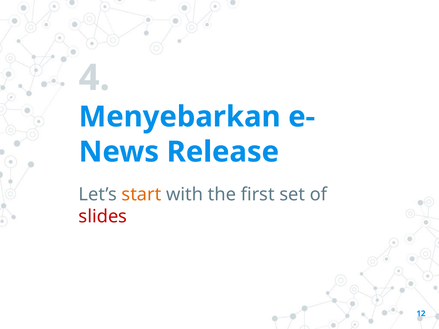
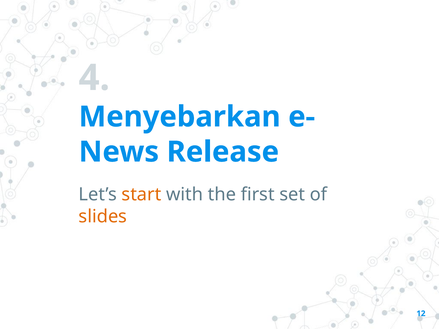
slides colour: red -> orange
